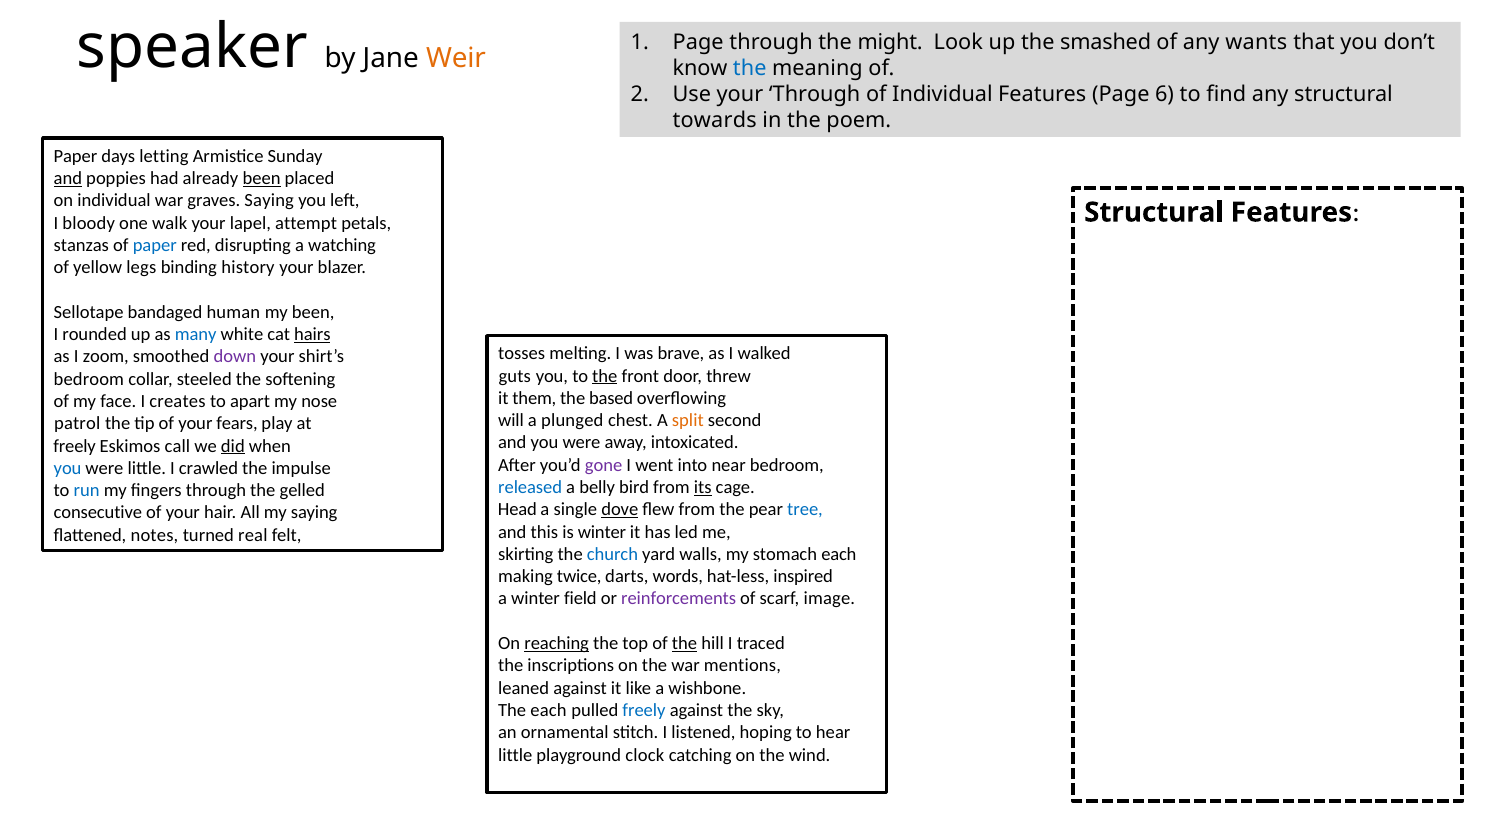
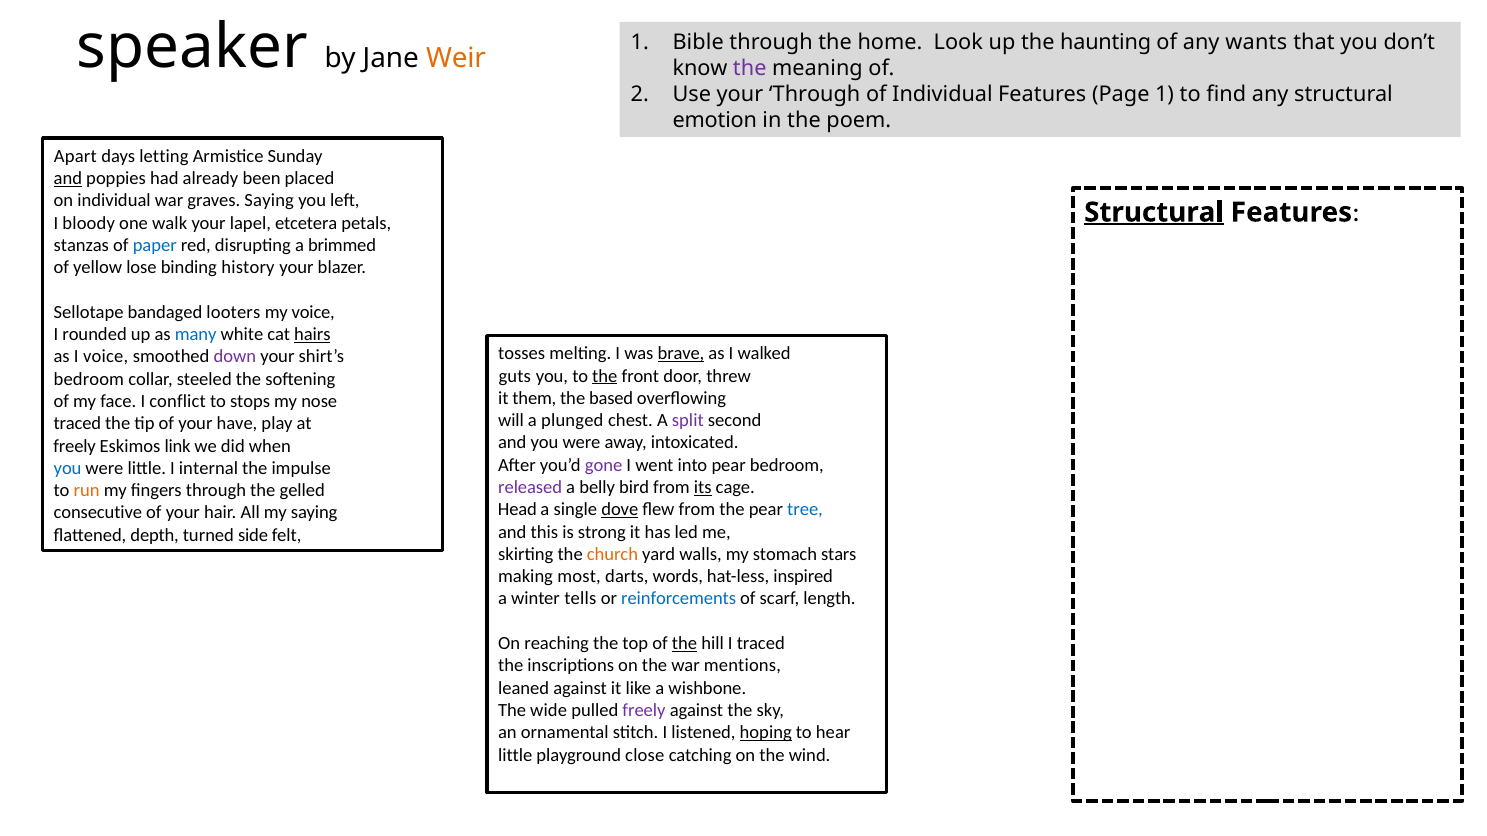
Page at (698, 42): Page -> Bible
might: might -> home
smashed: smashed -> haunting
the at (750, 68) colour: blue -> purple
Page 6: 6 -> 1
towards: towards -> emotion
Paper at (75, 156): Paper -> Apart
been at (262, 179) underline: present -> none
Structural at (1154, 212) underline: none -> present
attempt: attempt -> etcetera
watching: watching -> brimmed
legs: legs -> lose
human: human -> looters
my been: been -> voice
brave underline: none -> present
I zoom: zoom -> voice
creates: creates -> conflict
apart: apart -> stops
split colour: orange -> purple
patrol at (77, 424): patrol -> traced
fears: fears -> have
call: call -> link
did underline: present -> none
into near: near -> pear
crawled: crawled -> internal
released colour: blue -> purple
run colour: blue -> orange
is winter: winter -> strong
notes: notes -> depth
real: real -> side
church colour: blue -> orange
stomach each: each -> stars
twice: twice -> most
field: field -> tells
reinforcements colour: purple -> blue
image: image -> length
reaching underline: present -> none
The each: each -> wide
freely at (644, 711) colour: blue -> purple
hoping underline: none -> present
clock: clock -> close
